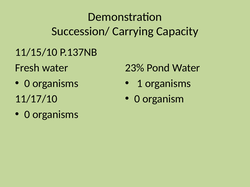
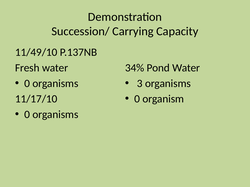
11/15/10: 11/15/10 -> 11/49/10
23%: 23% -> 34%
1: 1 -> 3
